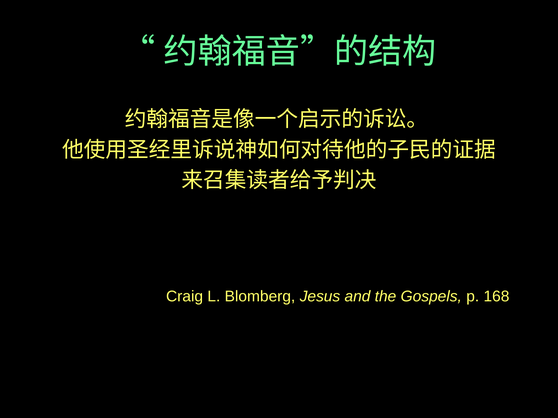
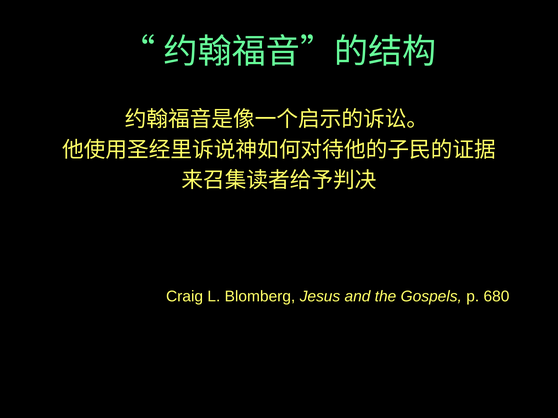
168: 168 -> 680
